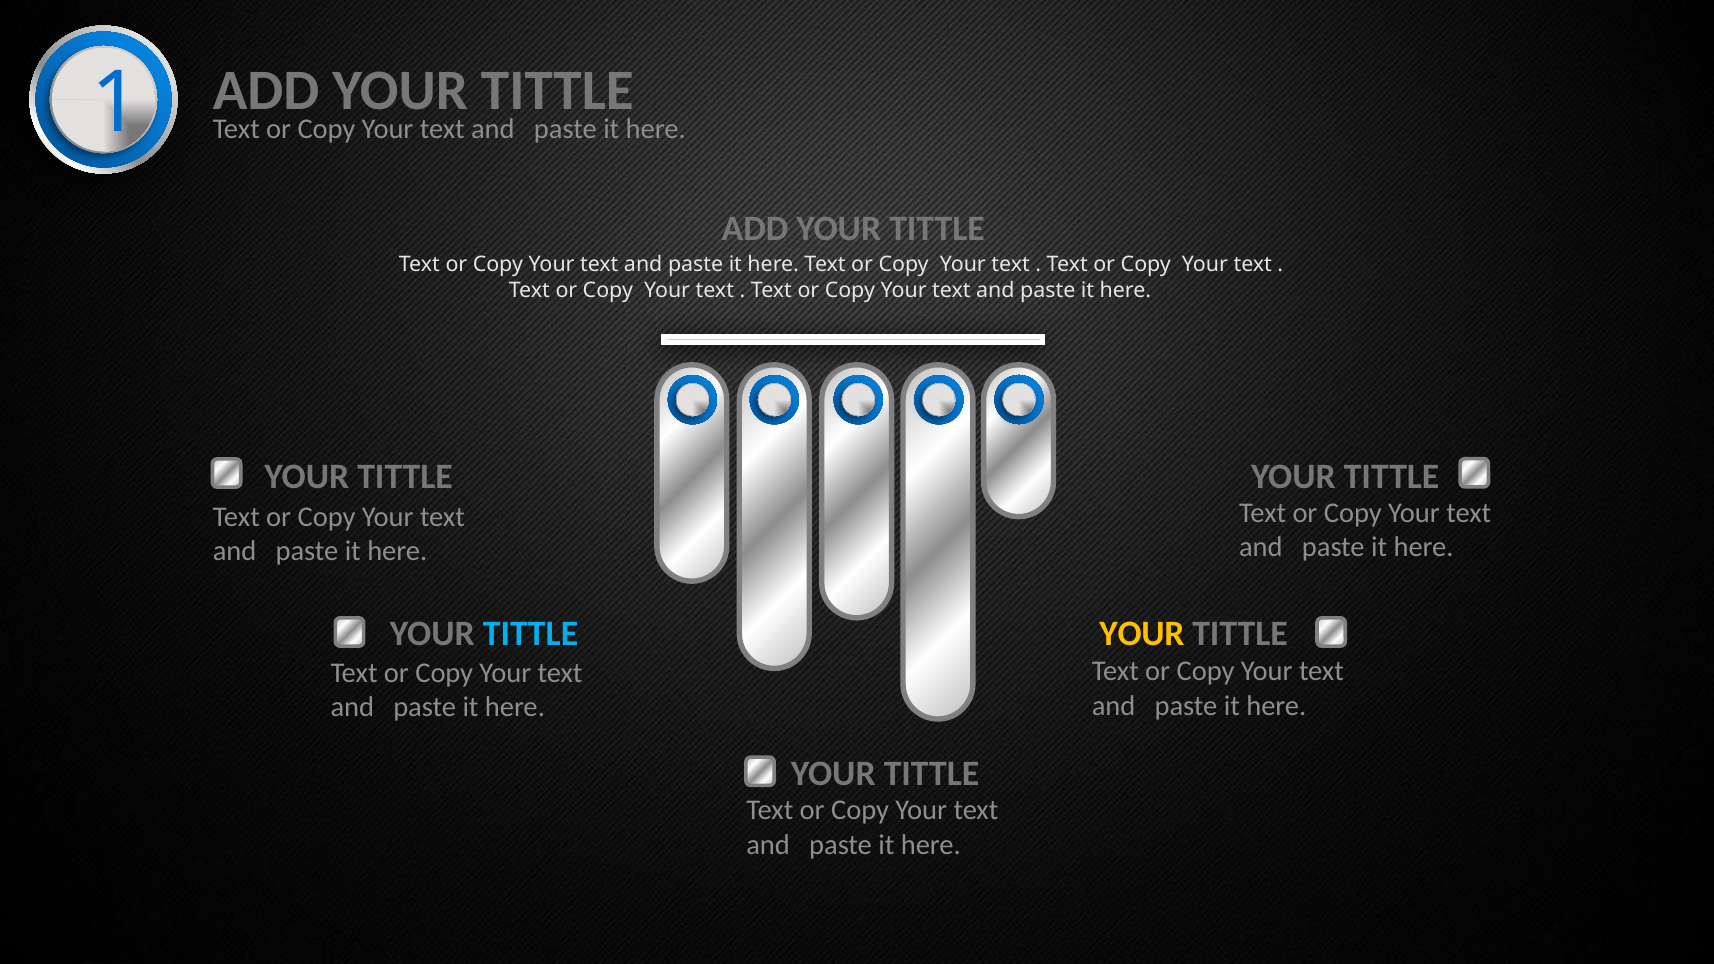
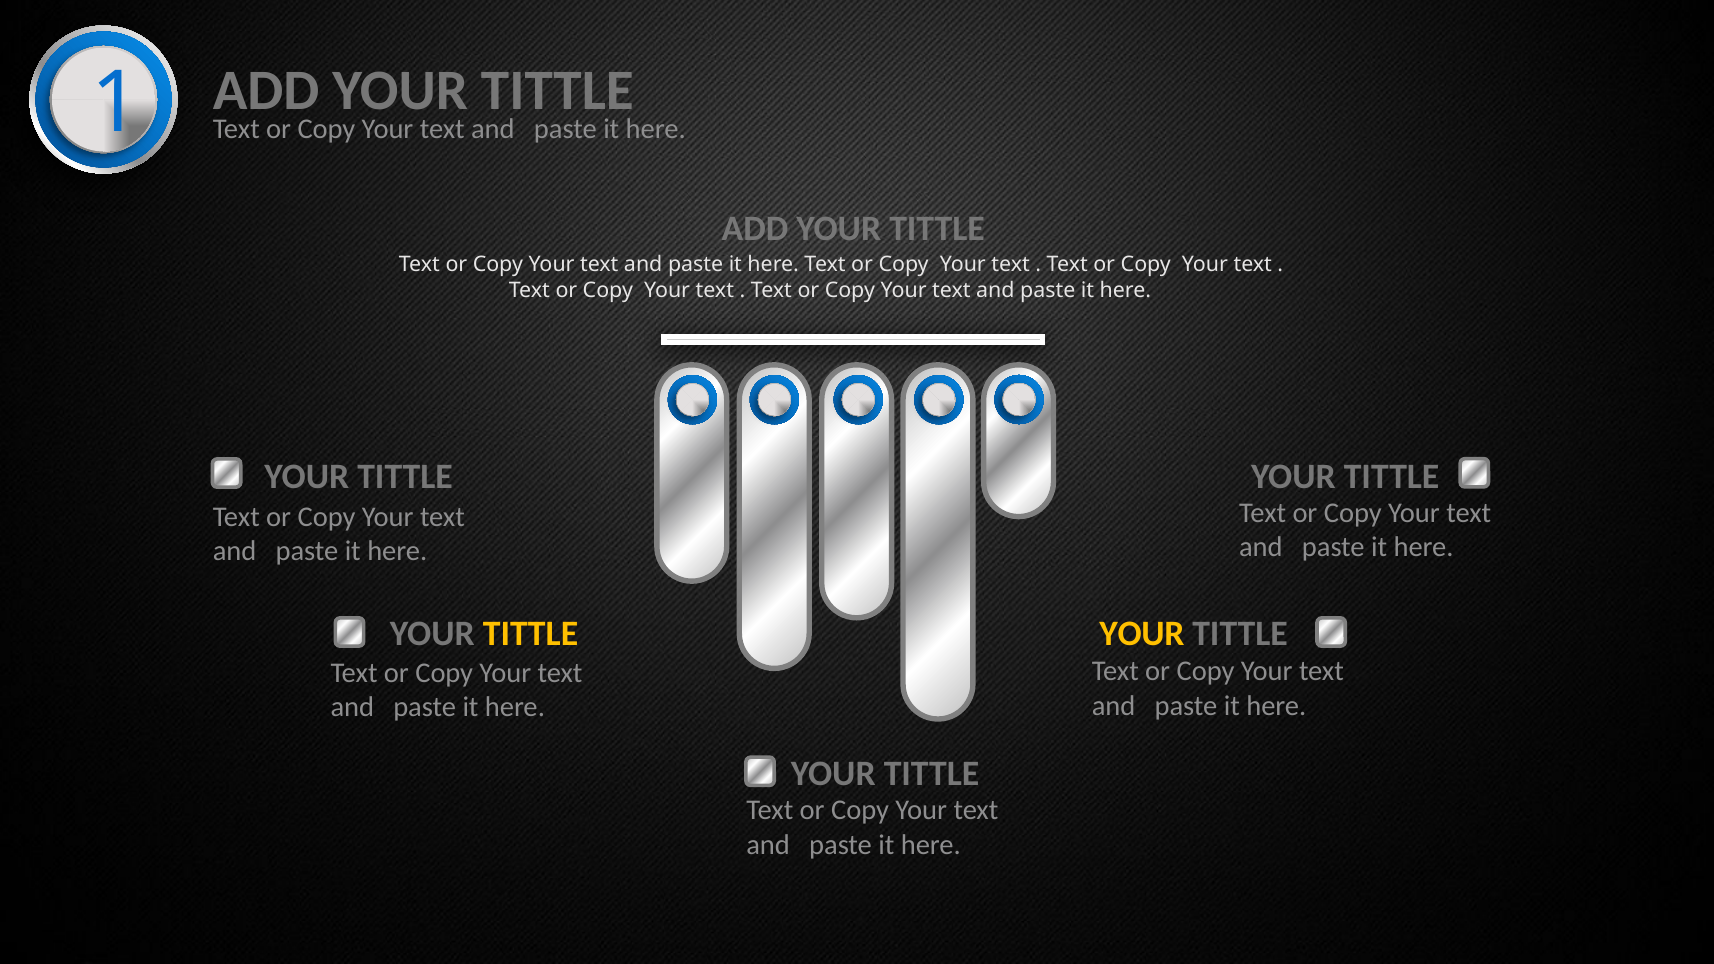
TITTLE at (531, 634) colour: light blue -> yellow
